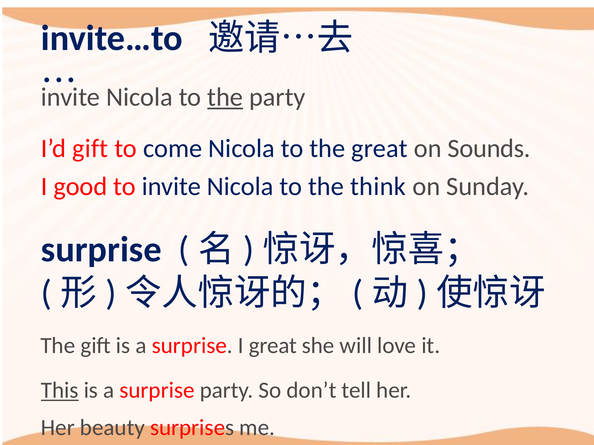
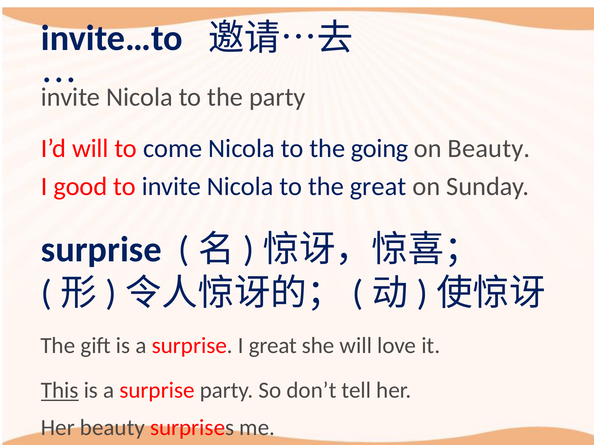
the at (225, 97) underline: present -> none
I’d gift: gift -> will
the great: great -> going
on Sounds: Sounds -> Beauty
the think: think -> great
